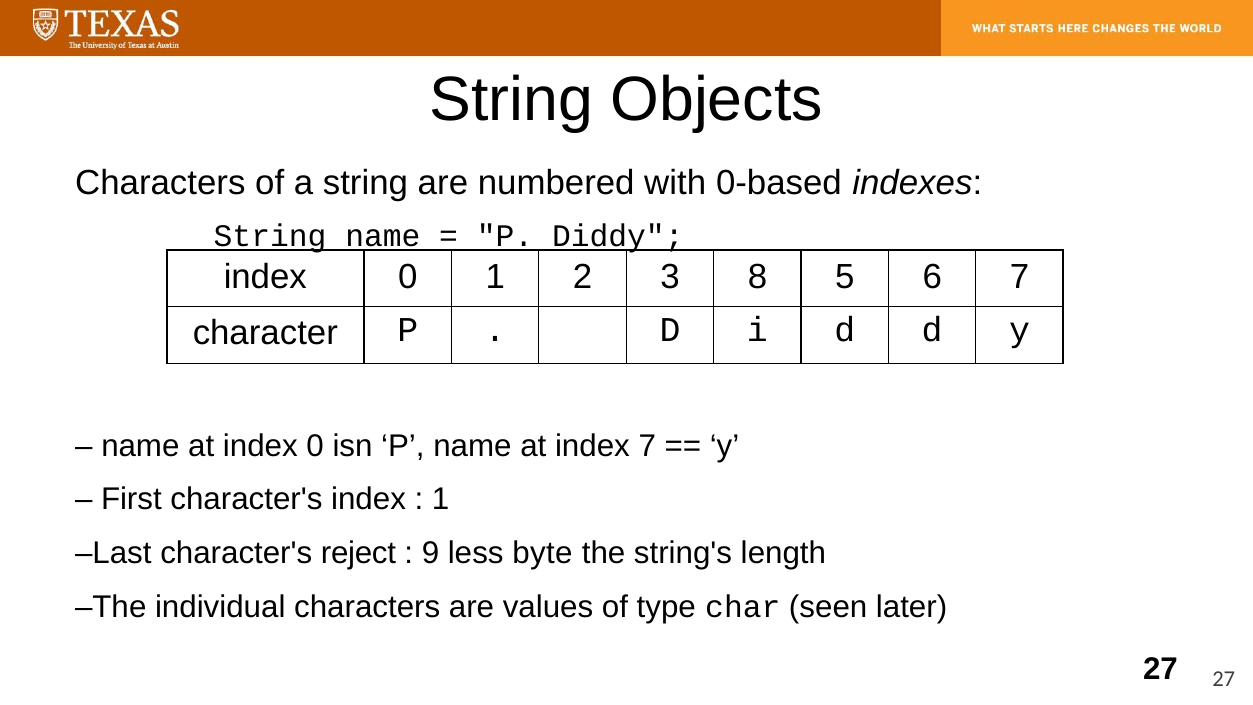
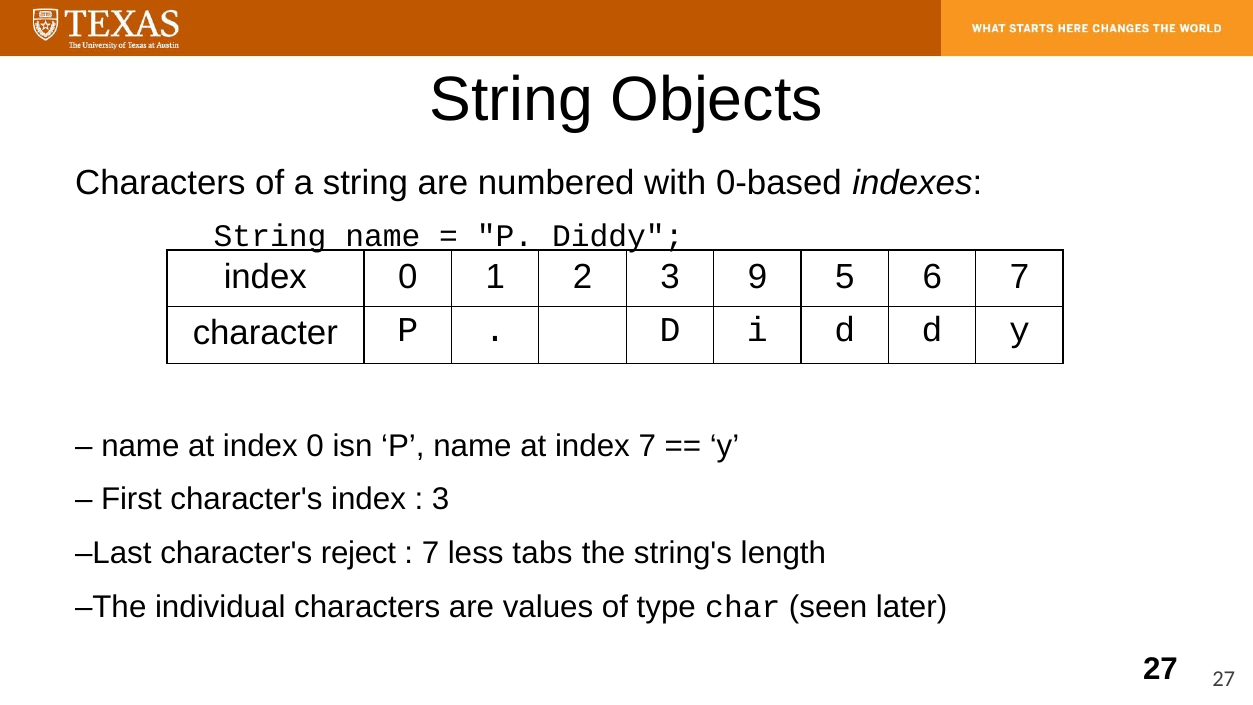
8: 8 -> 9
1 at (441, 499): 1 -> 3
9 at (430, 553): 9 -> 7
byte: byte -> tabs
